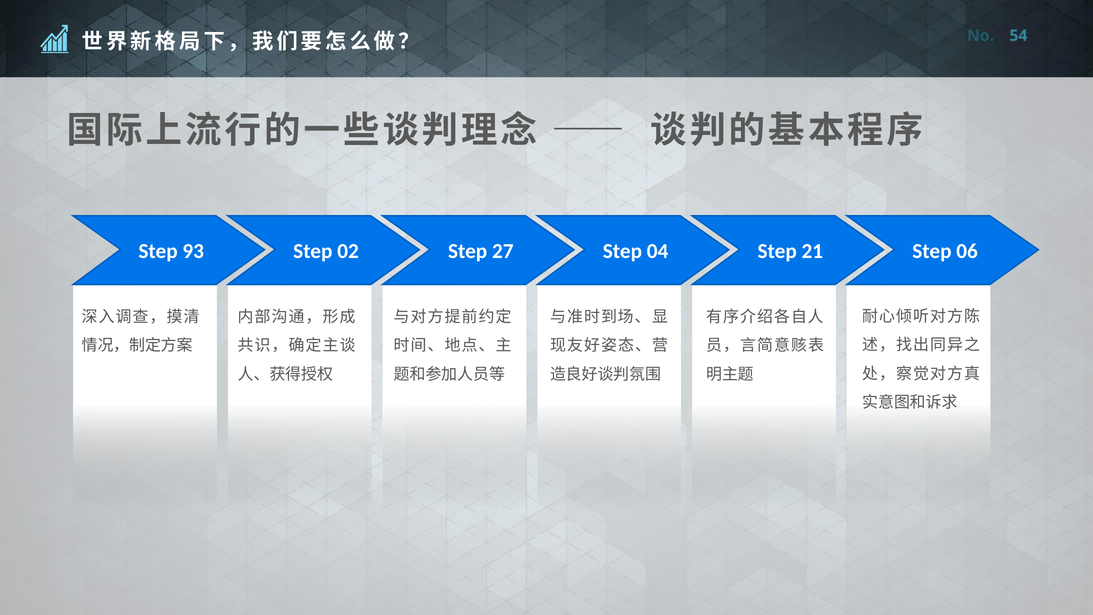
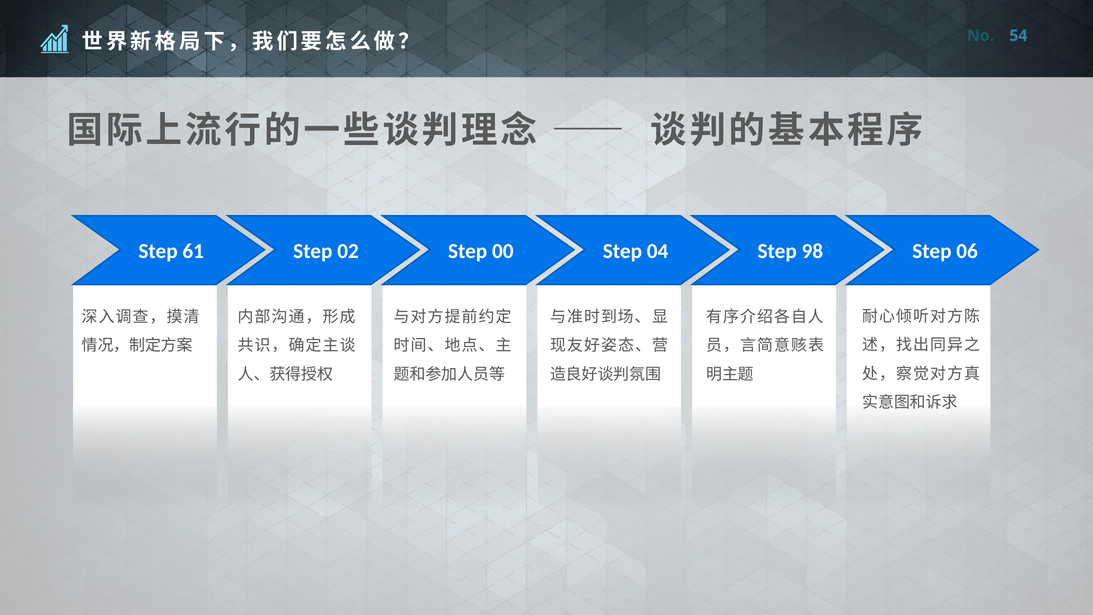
93: 93 -> 61
27: 27 -> 00
21: 21 -> 98
